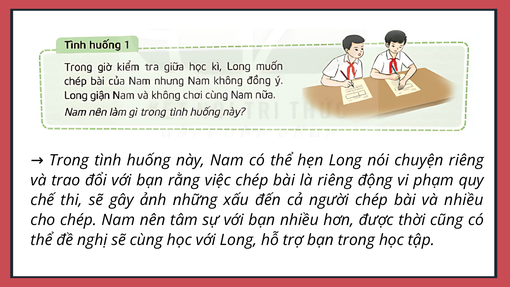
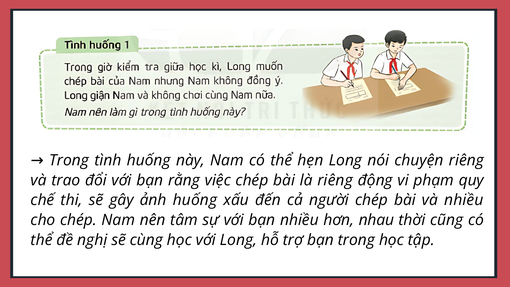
ảnh những: những -> huống
được: được -> nhau
